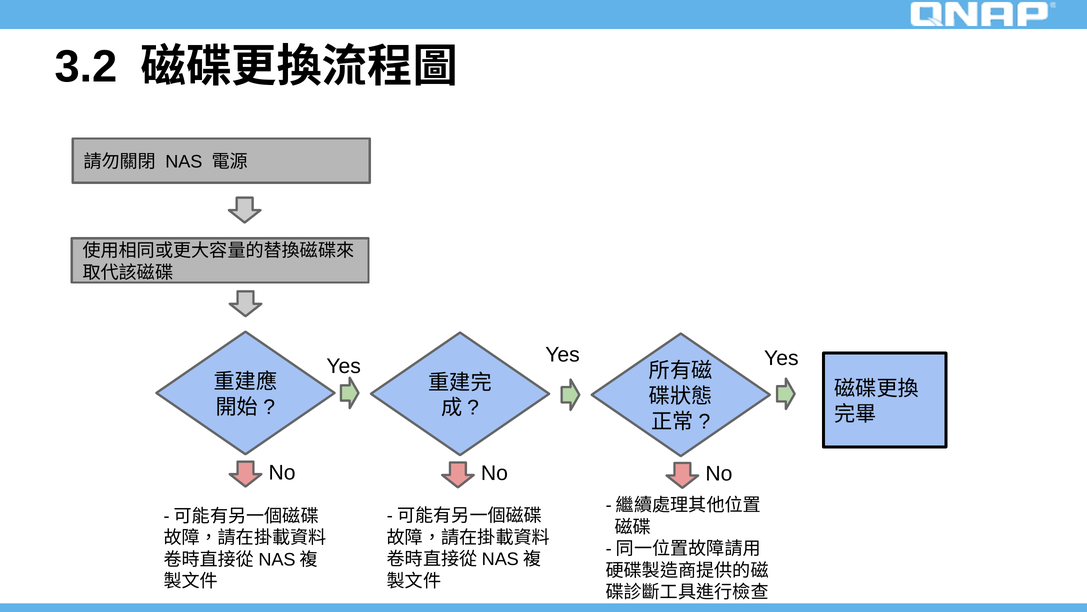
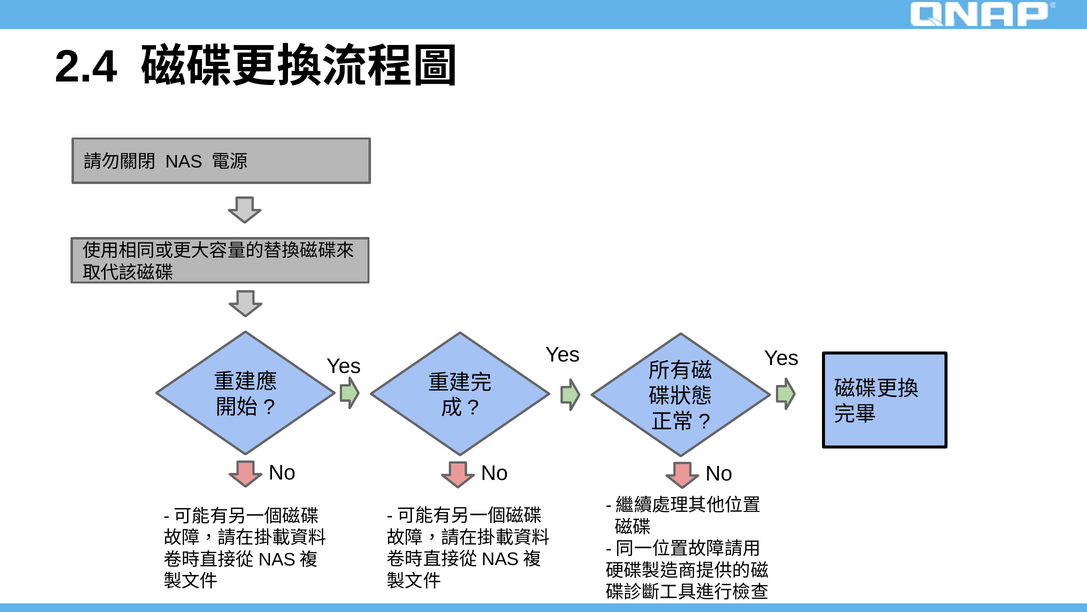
3.2: 3.2 -> 2.4
